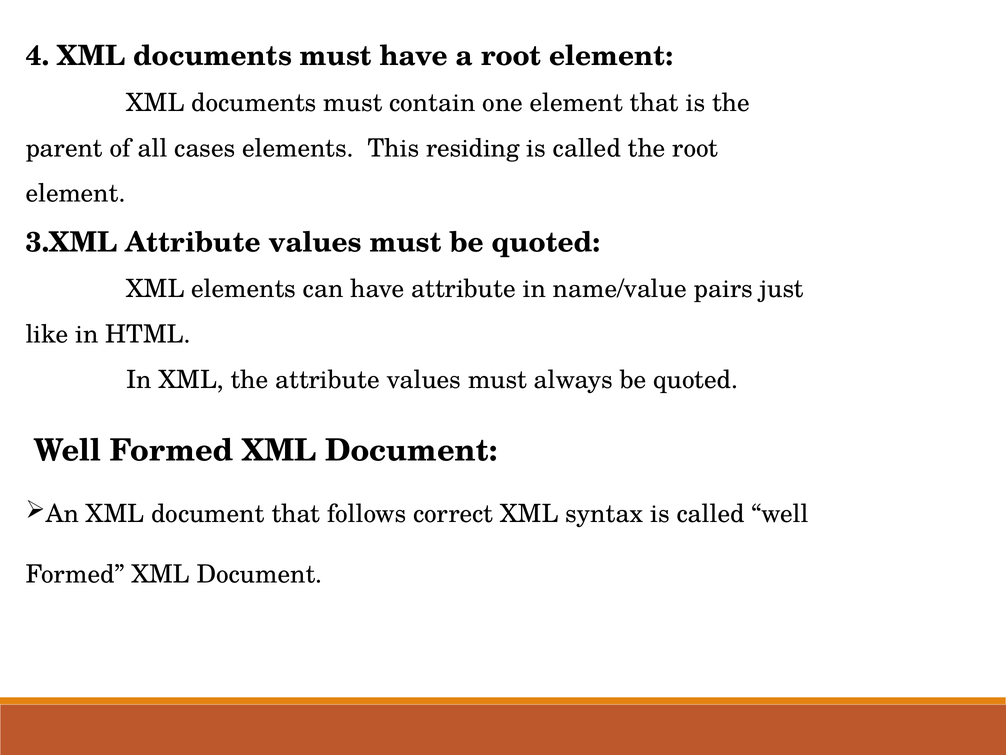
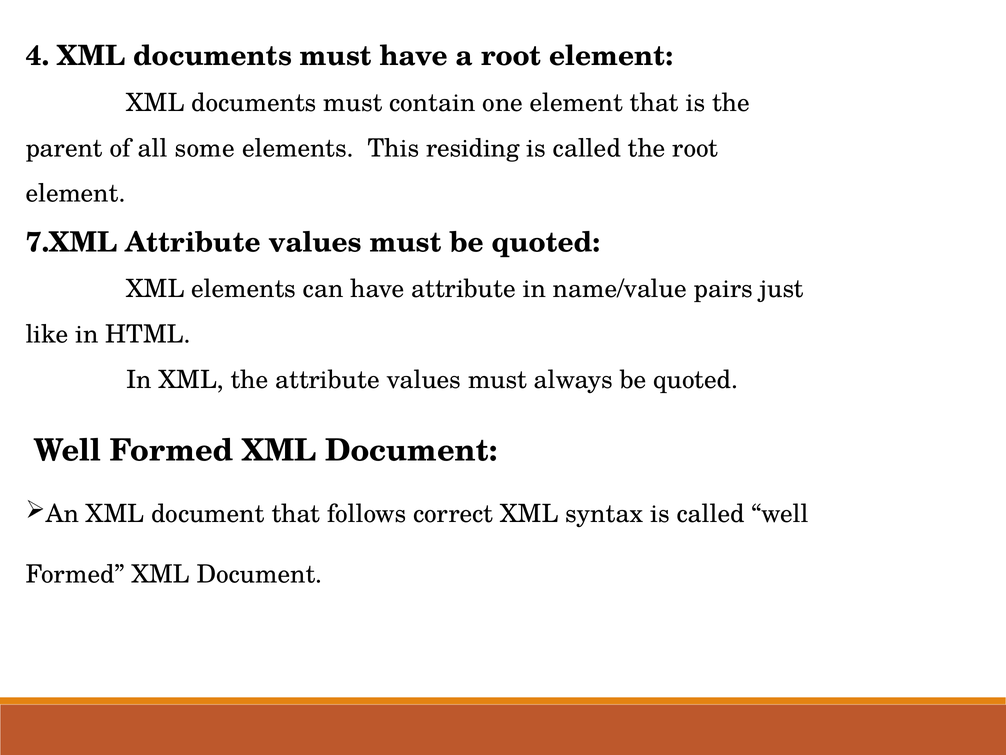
cases: cases -> some
3.XML: 3.XML -> 7.XML
